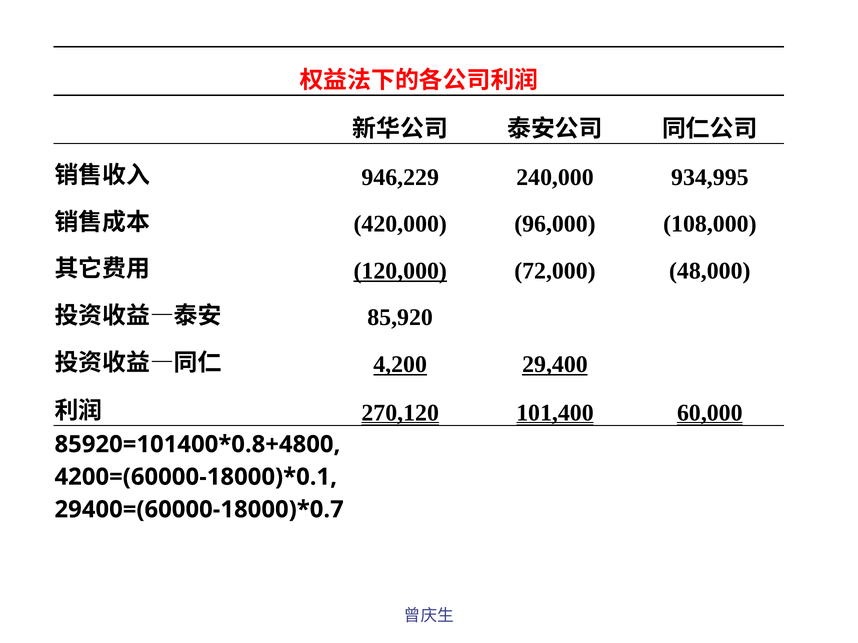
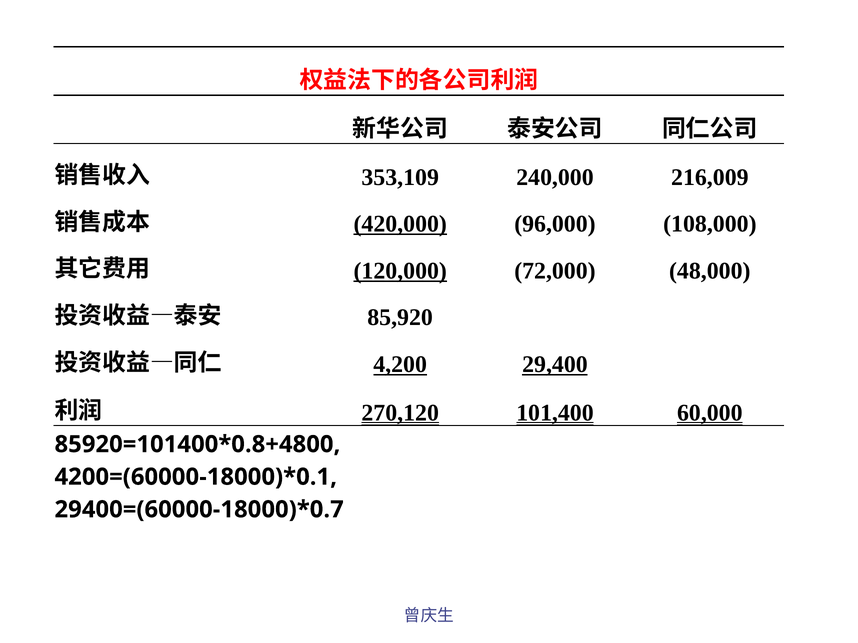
946,229: 946,229 -> 353,109
934,995: 934,995 -> 216,009
420,000 underline: none -> present
